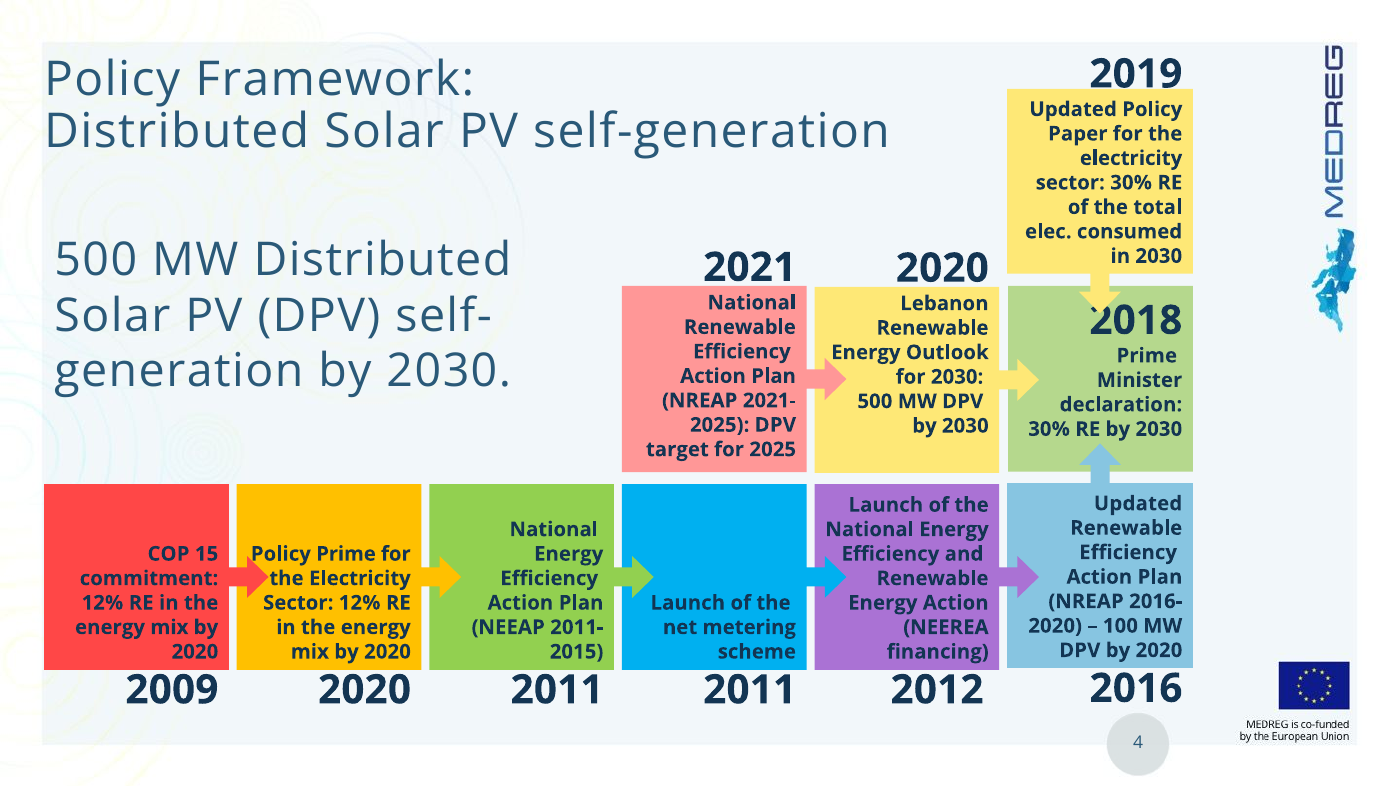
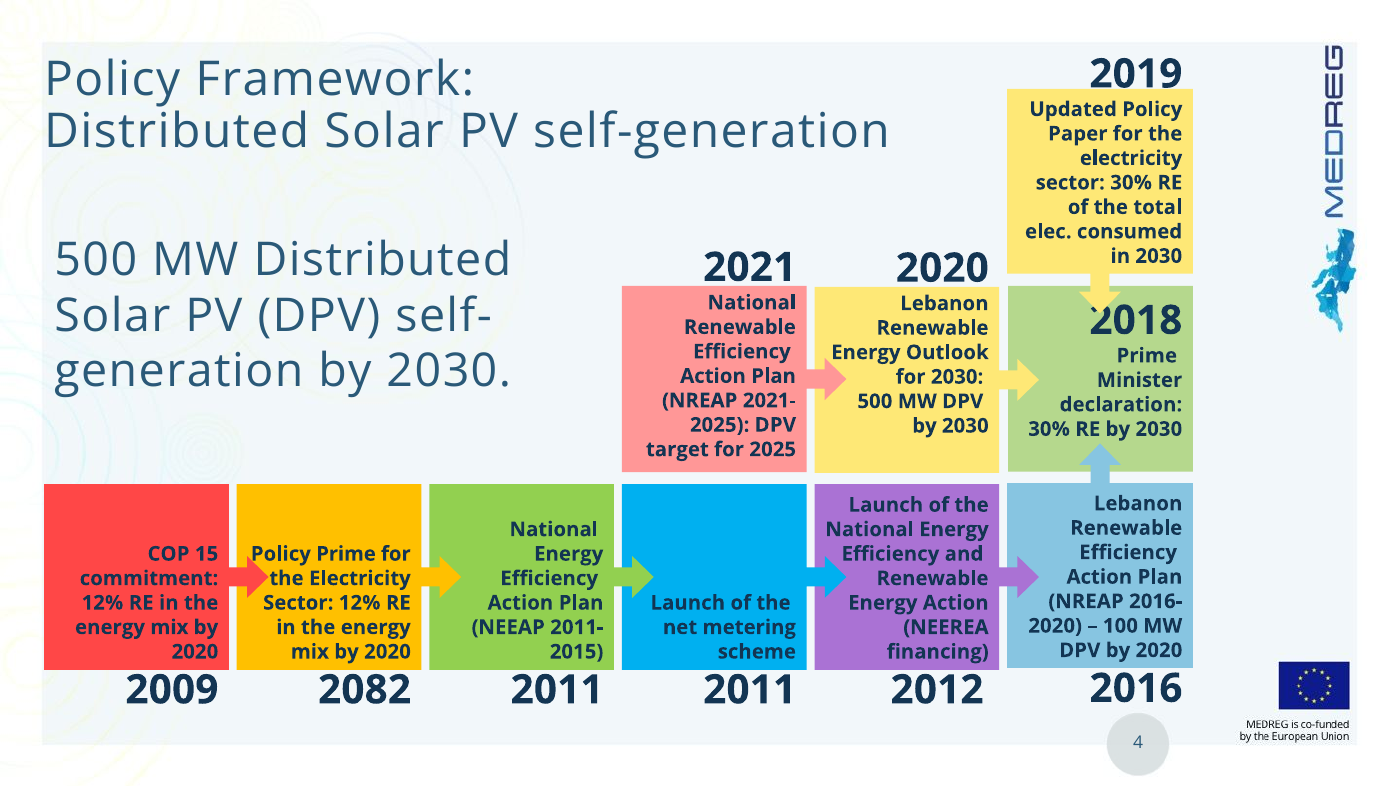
Updated at (1138, 504): Updated -> Lebanon
2020 at (365, 690): 2020 -> 2082
